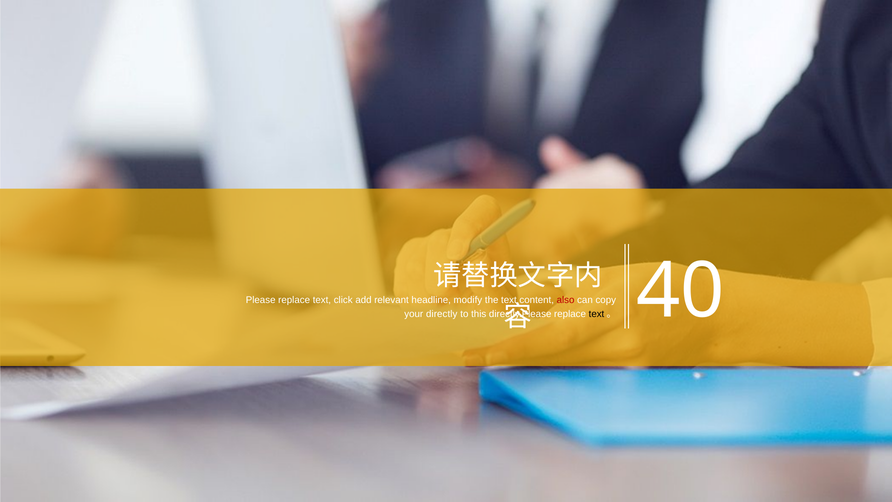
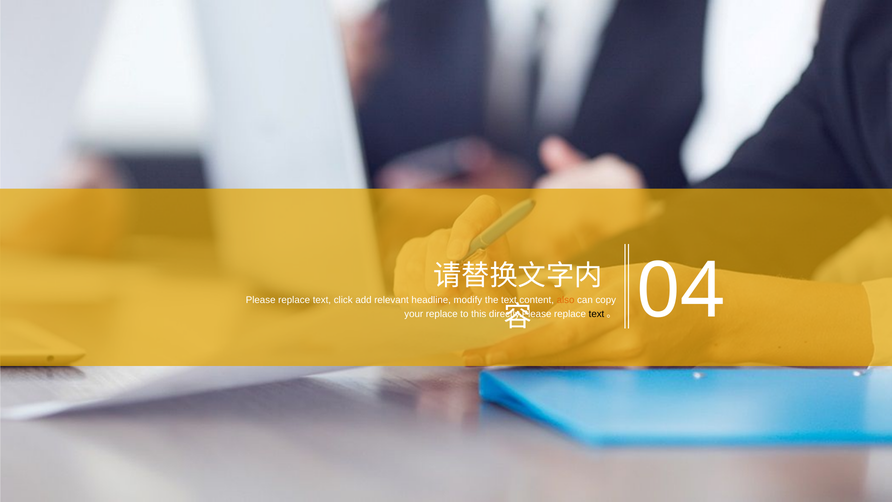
also colour: red -> orange
your directly: directly -> replace
40: 40 -> 04
